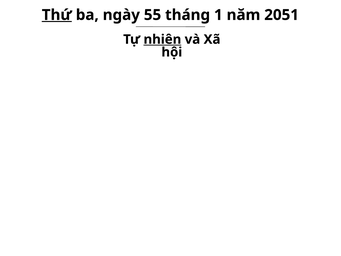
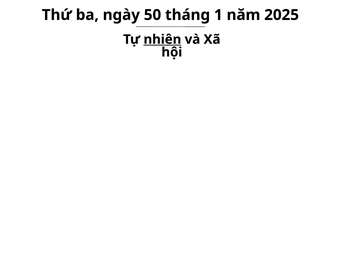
Thứ underline: present -> none
55: 55 -> 50
2051: 2051 -> 2025
